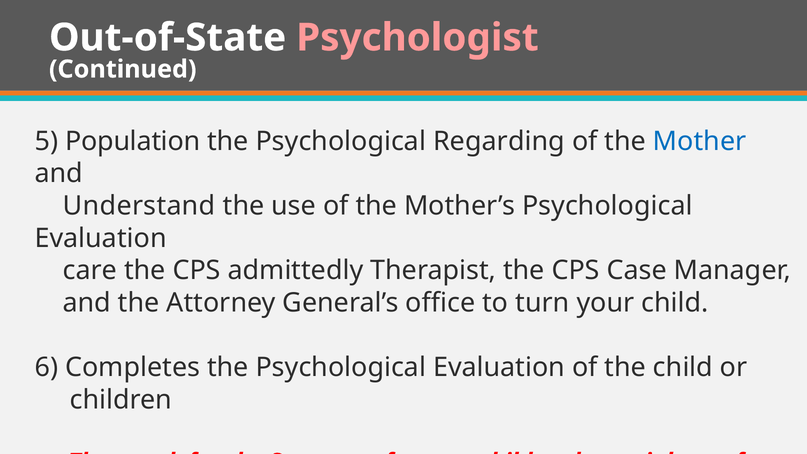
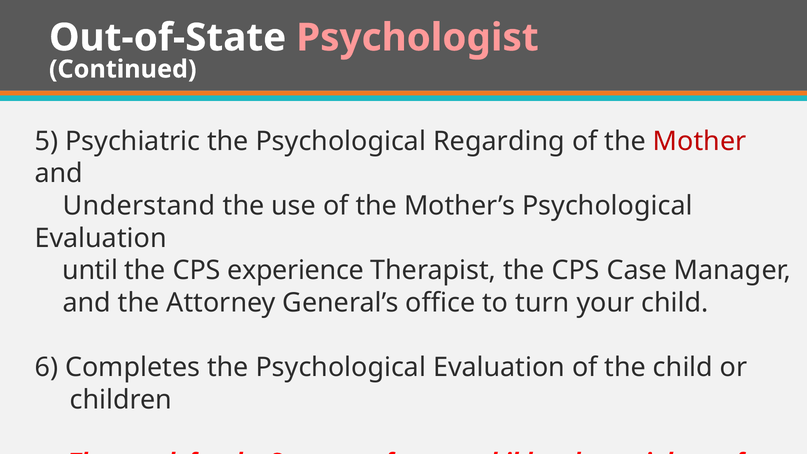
Population: Population -> Psychiatric
Mother colour: blue -> red
care: care -> until
admittedly: admittedly -> experience
